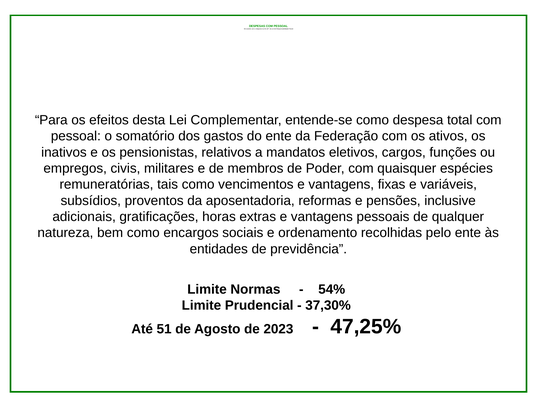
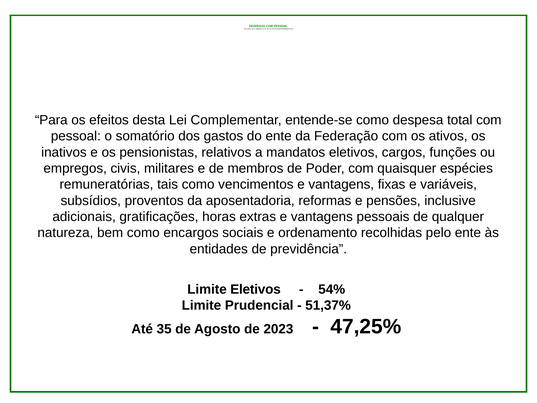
Limite Normas: Normas -> Eletivos
37,30%: 37,30% -> 51,37%
51: 51 -> 35
